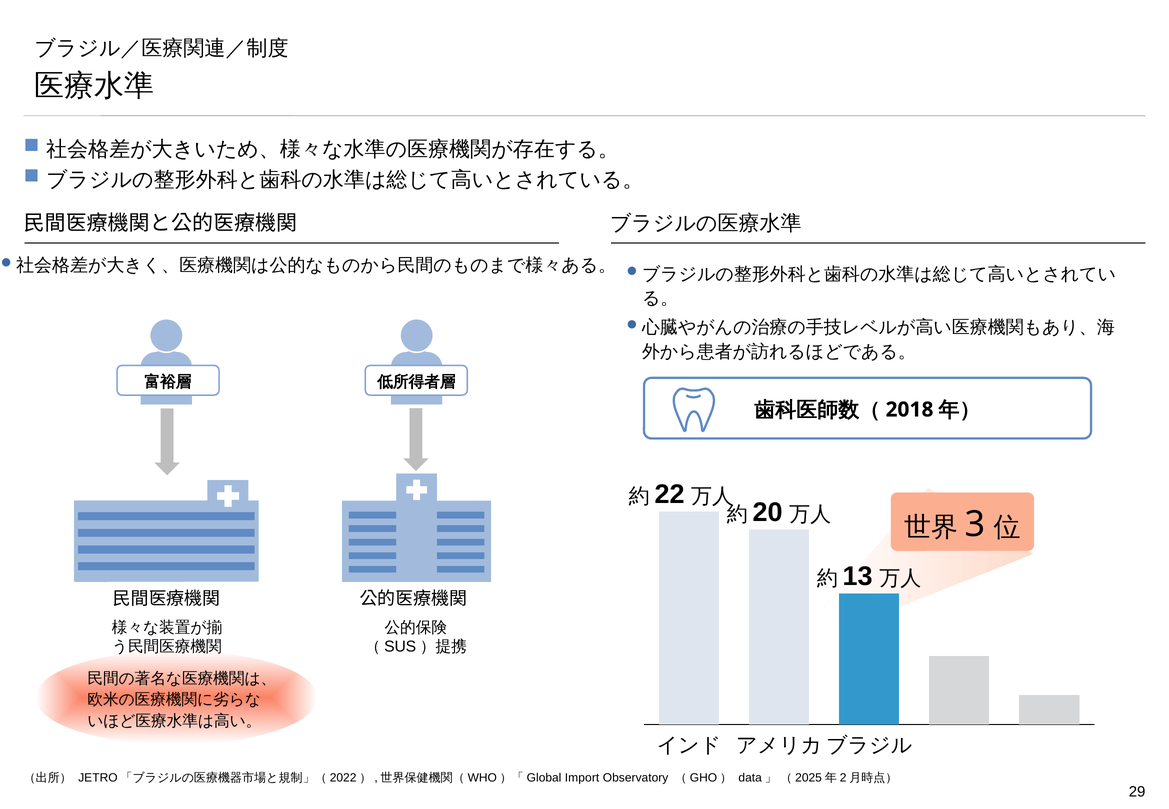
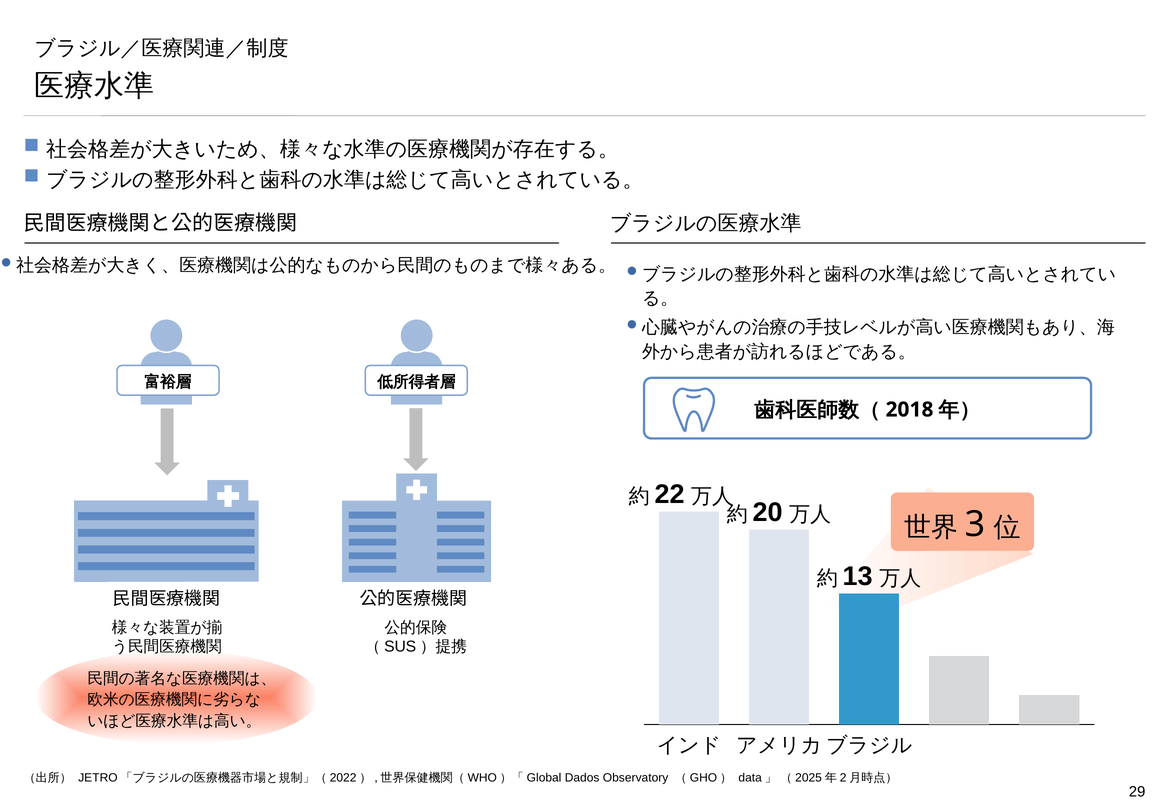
Import: Import -> Dados
